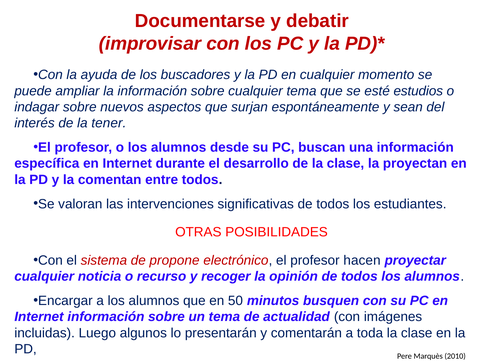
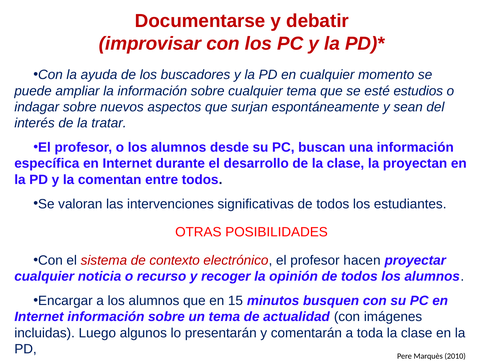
tener: tener -> tratar
propone: propone -> contexto
50: 50 -> 15
